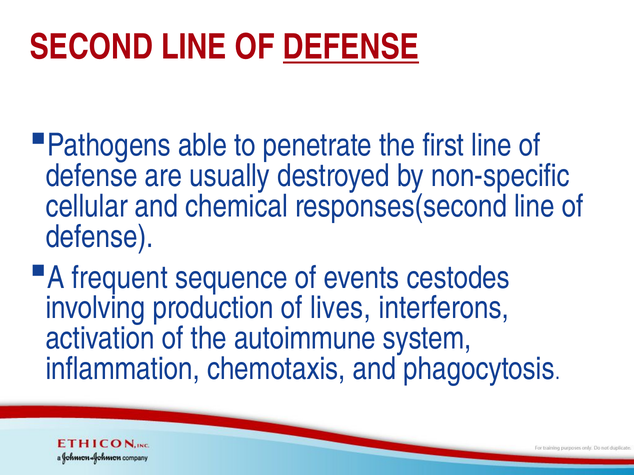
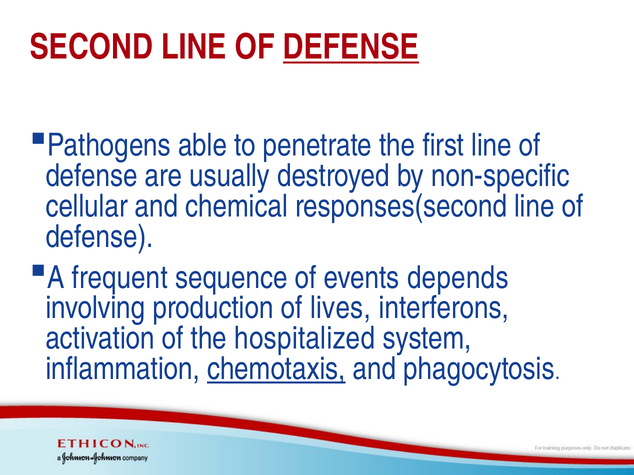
cestodes: cestodes -> depends
autoimmune: autoimmune -> hospitalized
chemotaxis underline: none -> present
